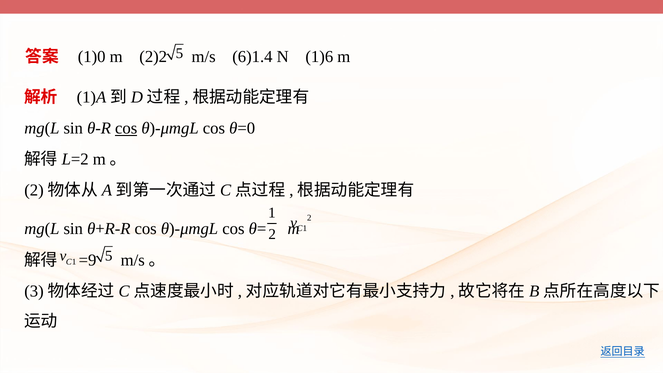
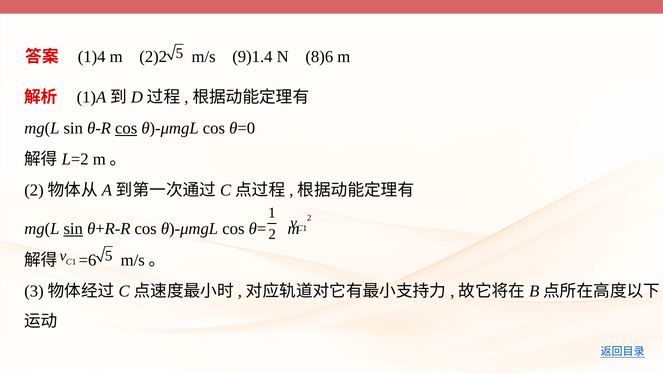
1)0: 1)0 -> 1)4
6)1.4: 6)1.4 -> 9)1.4
1)6: 1)6 -> 8)6
sin at (73, 229) underline: none -> present
=9: =9 -> =6
